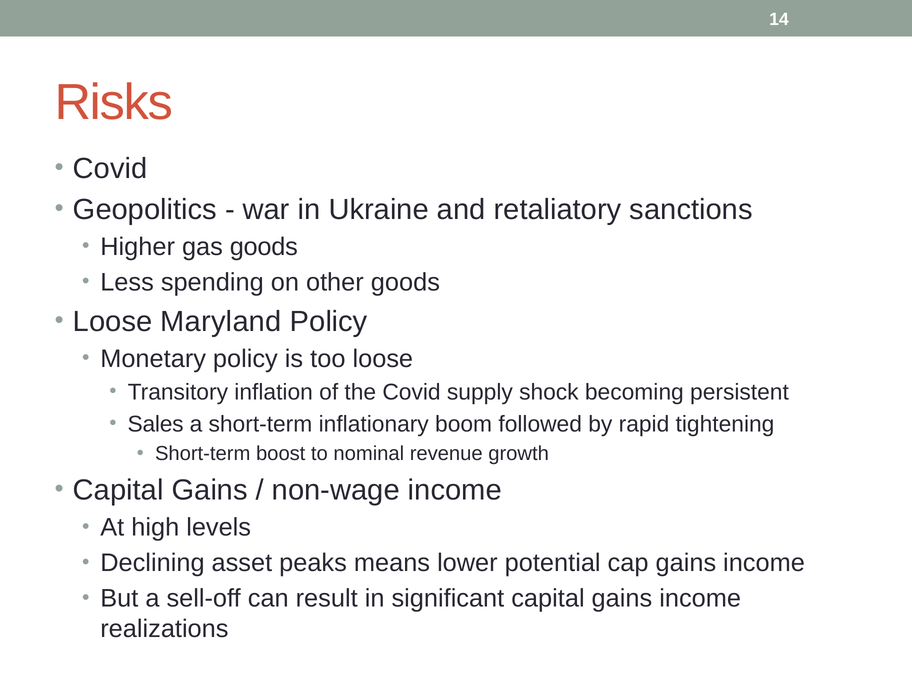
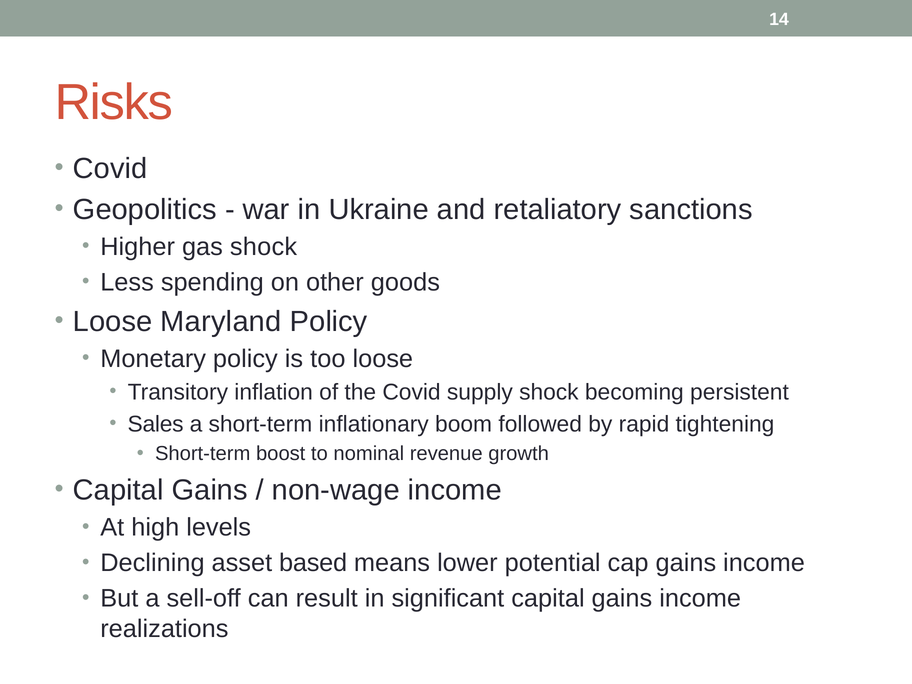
gas goods: goods -> shock
peaks: peaks -> based
